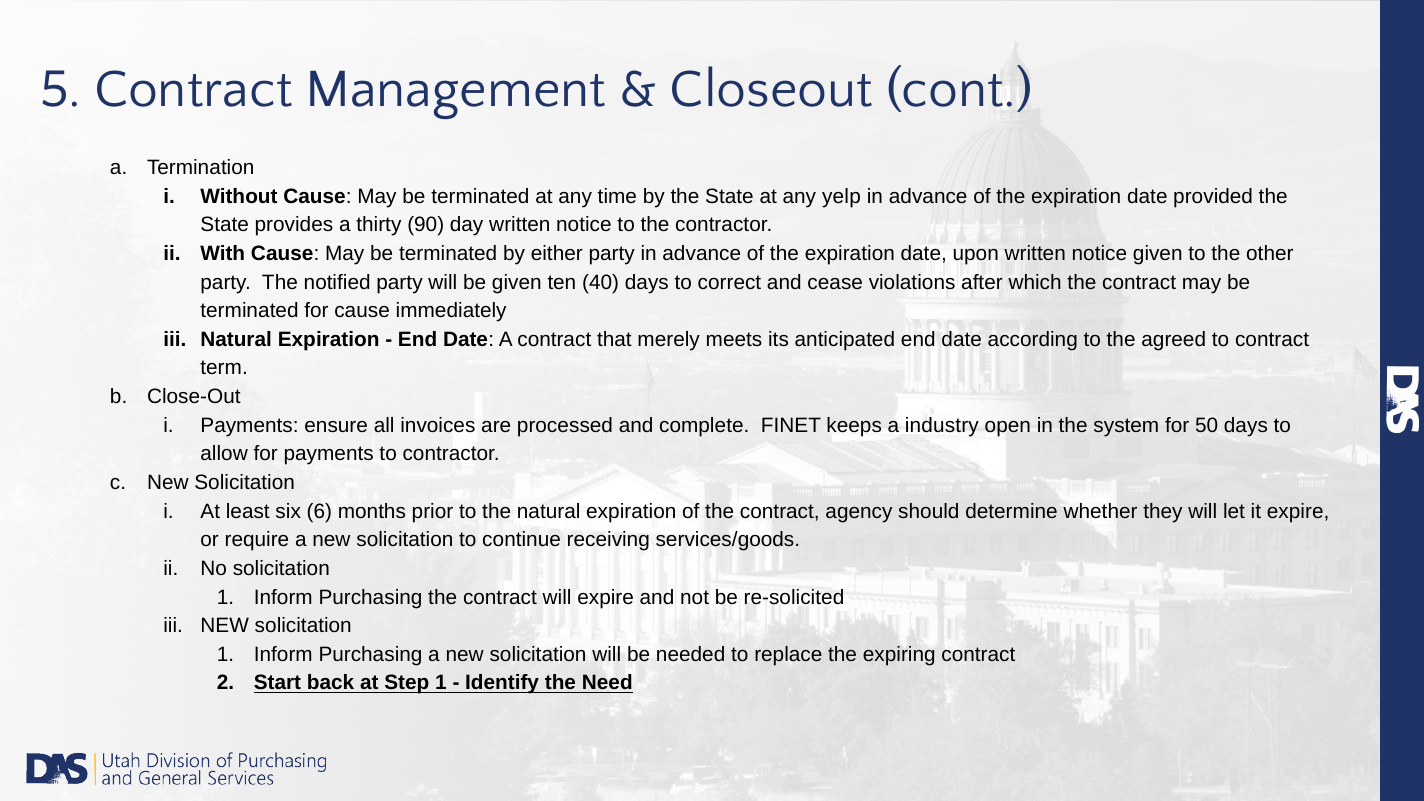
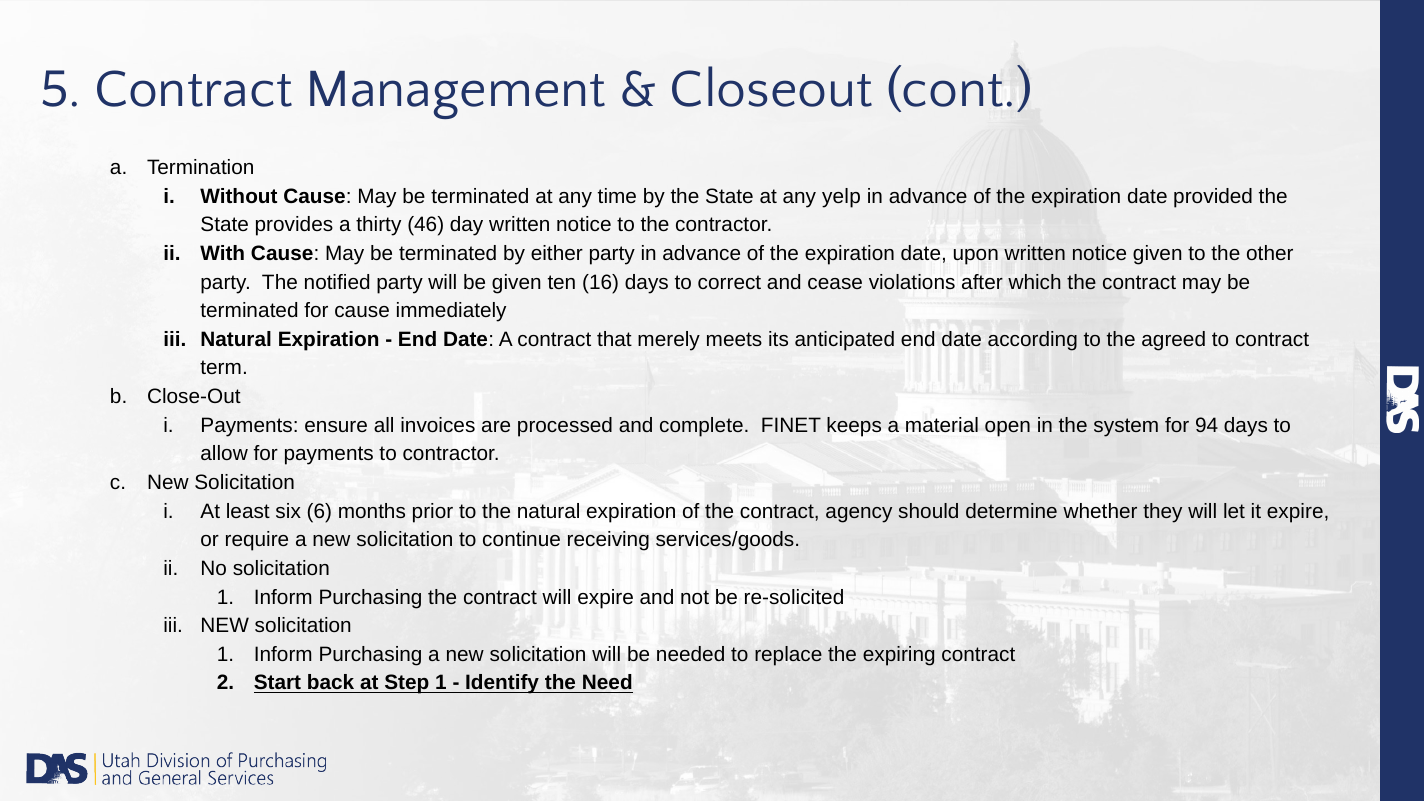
90: 90 -> 46
40: 40 -> 16
industry: industry -> material
50: 50 -> 94
